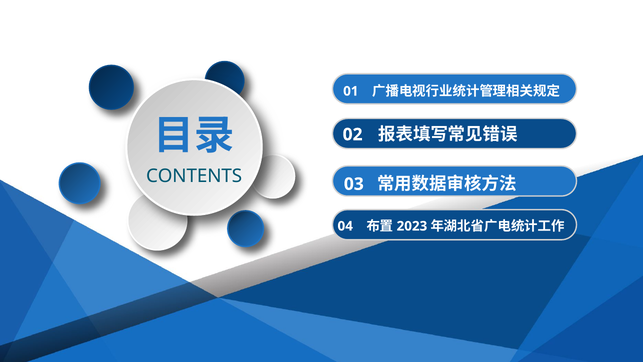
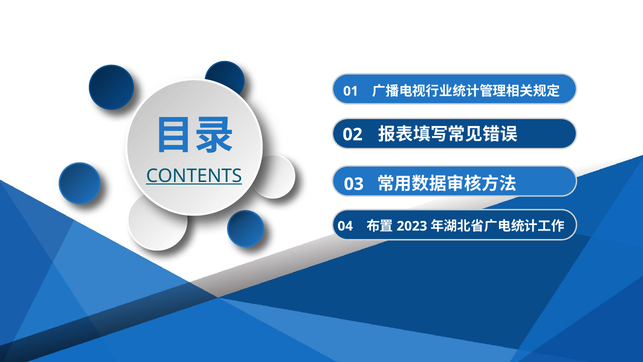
CONTENTS underline: none -> present
